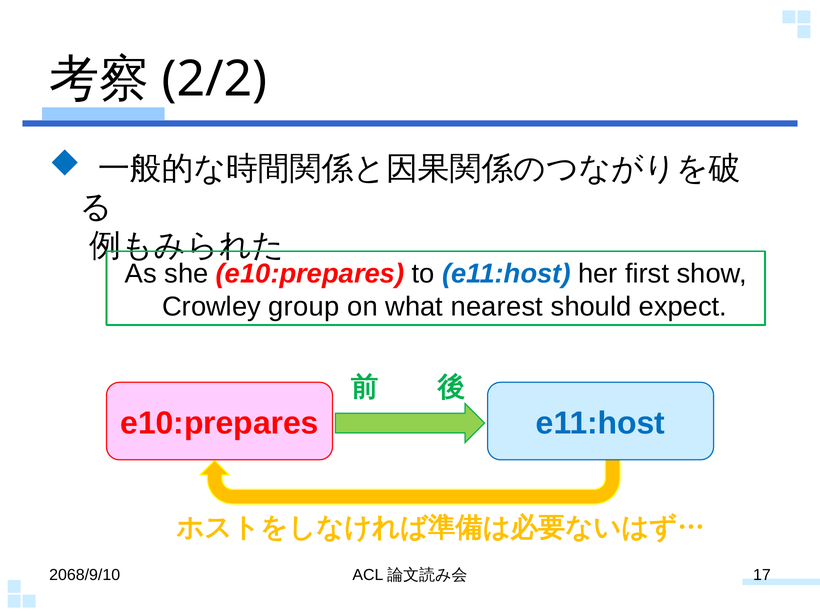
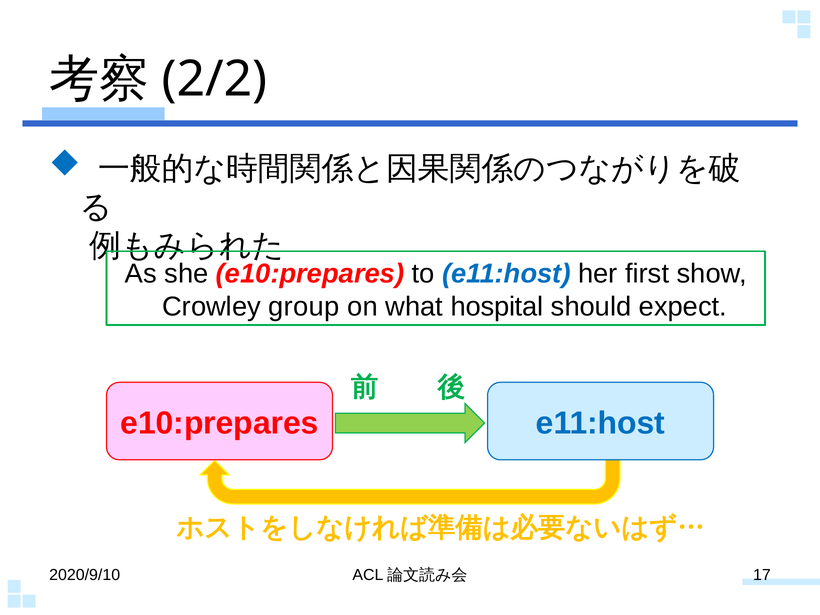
nearest: nearest -> hospital
2068/9/10: 2068/9/10 -> 2020/9/10
